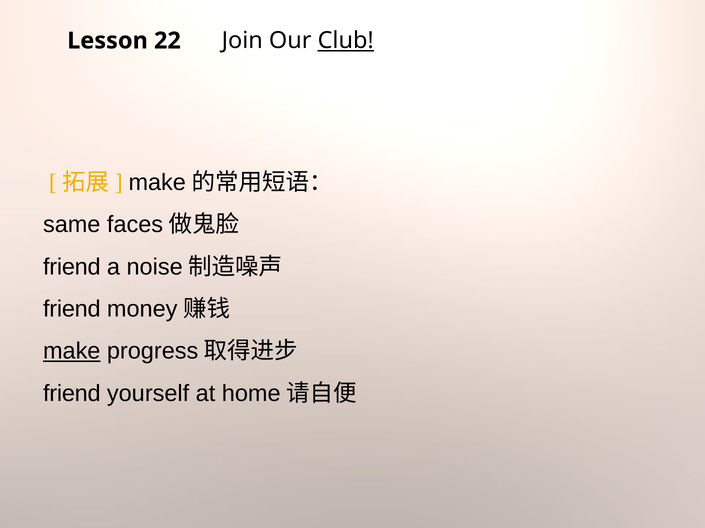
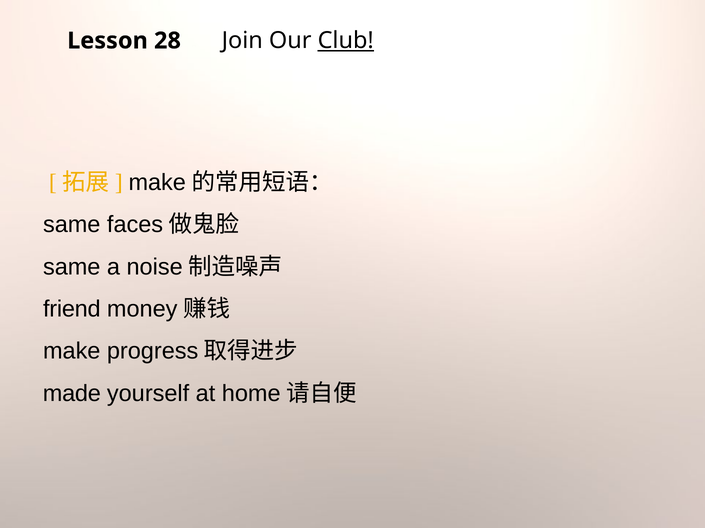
22: 22 -> 28
friend at (72, 267): friend -> same
make underline: present -> none
friend at (72, 394): friend -> made
